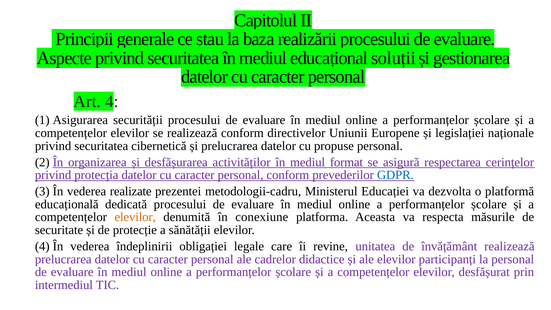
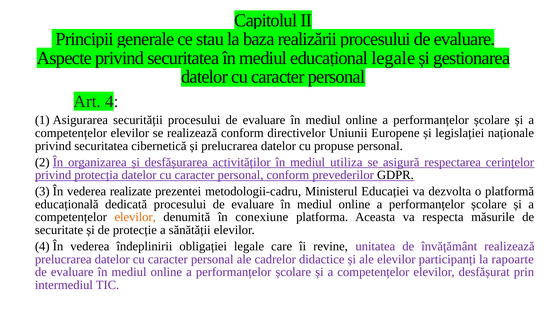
educațional soluții: soluții -> legale
format: format -> utiliza
GDPR colour: blue -> black
la personal: personal -> rapoarte
